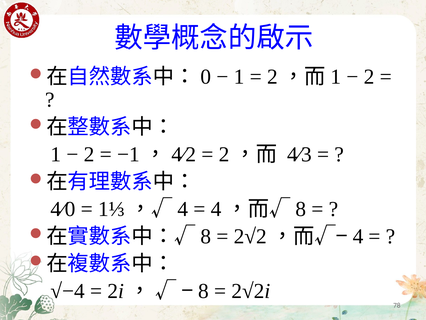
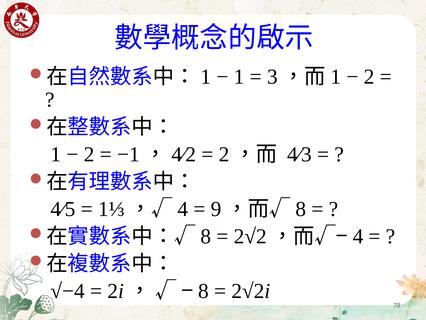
0 at (206, 77): 0 -> 1
2 at (272, 77): 2 -> 3
4∕0: 4∕0 -> 4∕5
4 at (216, 209): 4 -> 9
